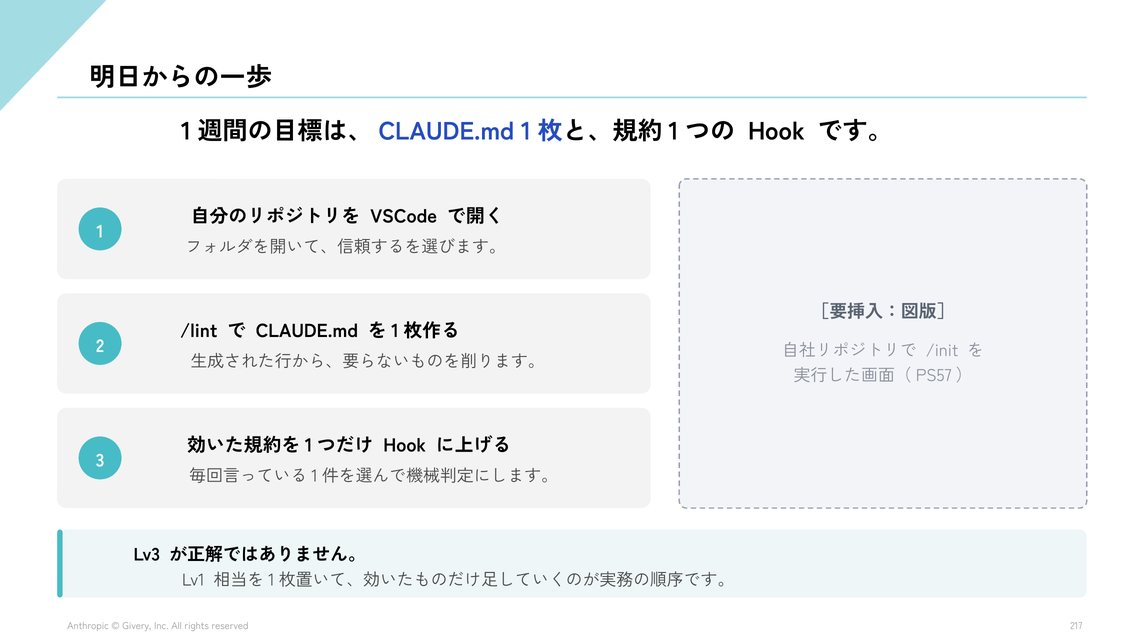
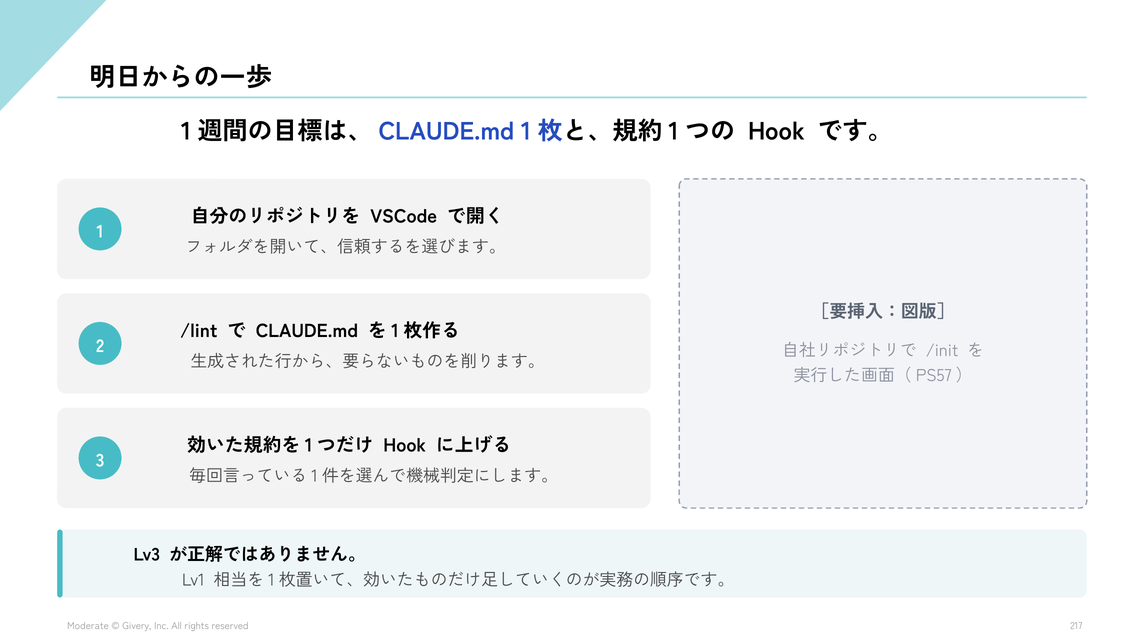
Anthropic: Anthropic -> Moderate
